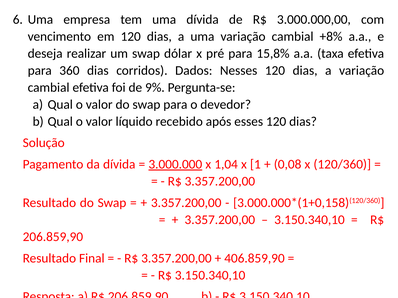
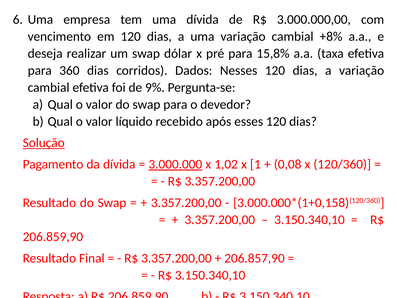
Solução underline: none -> present
1,04: 1,04 -> 1,02
406.859,90: 406.859,90 -> 206.857,90
